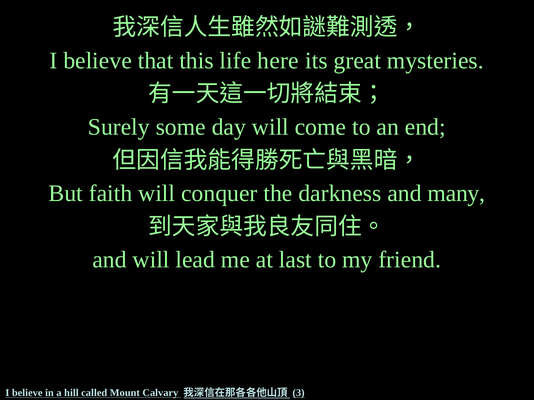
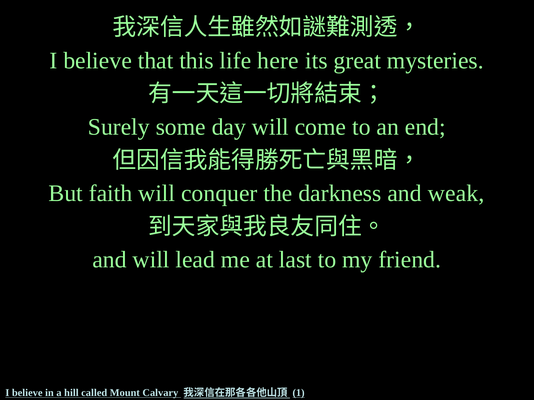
many: many -> weak
3: 3 -> 1
